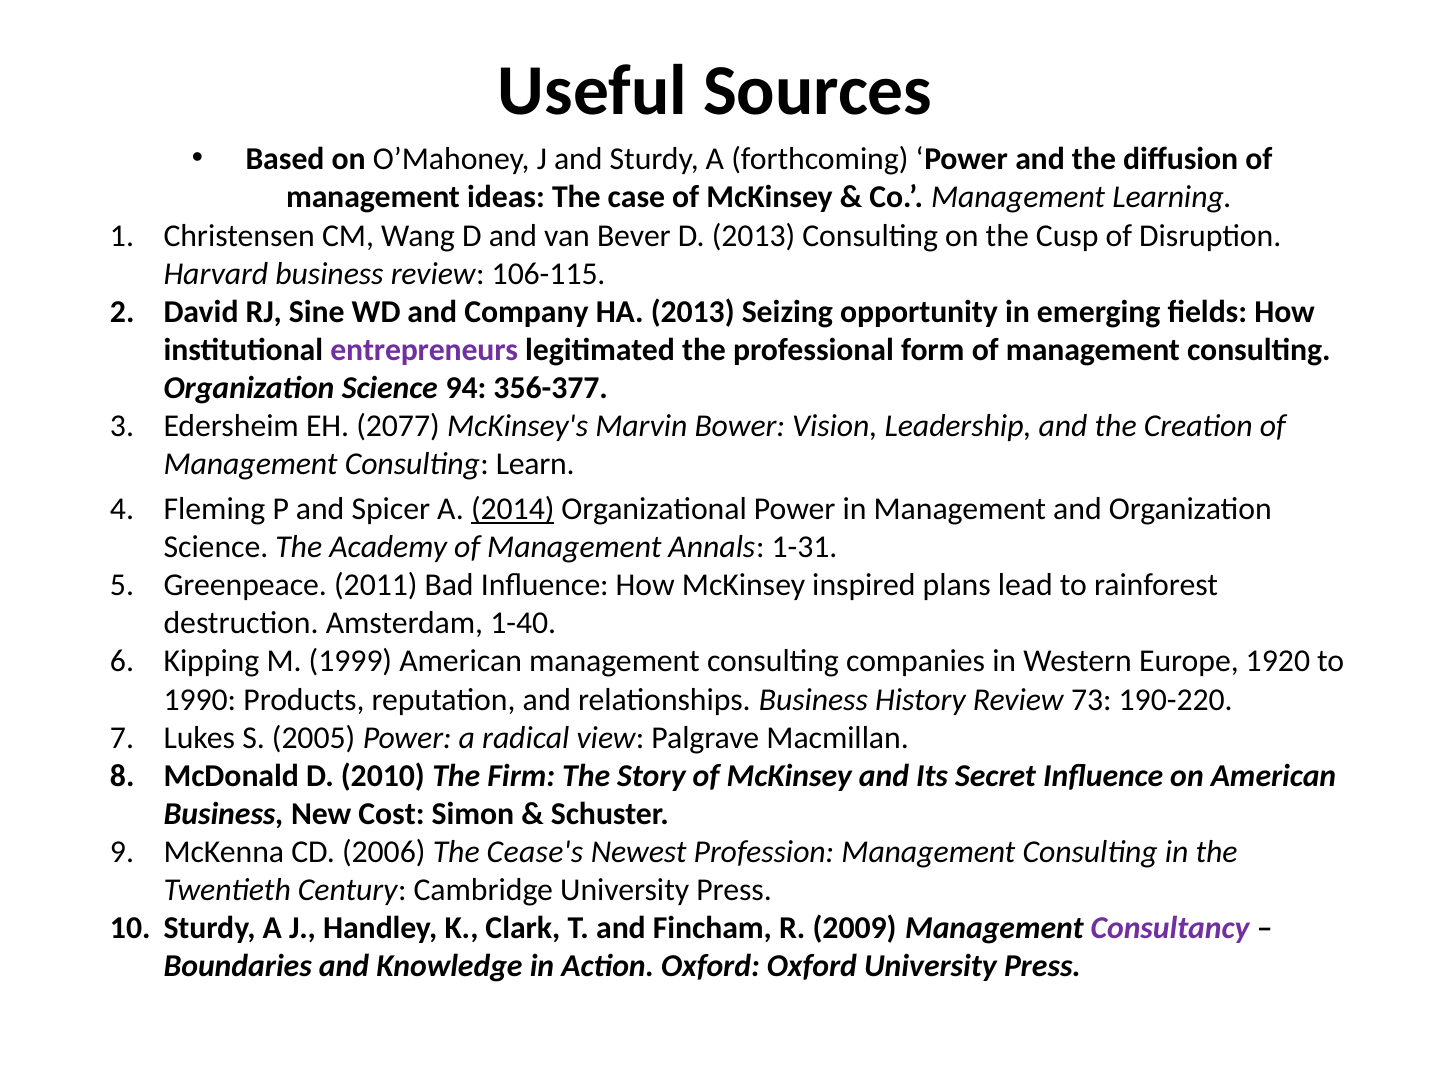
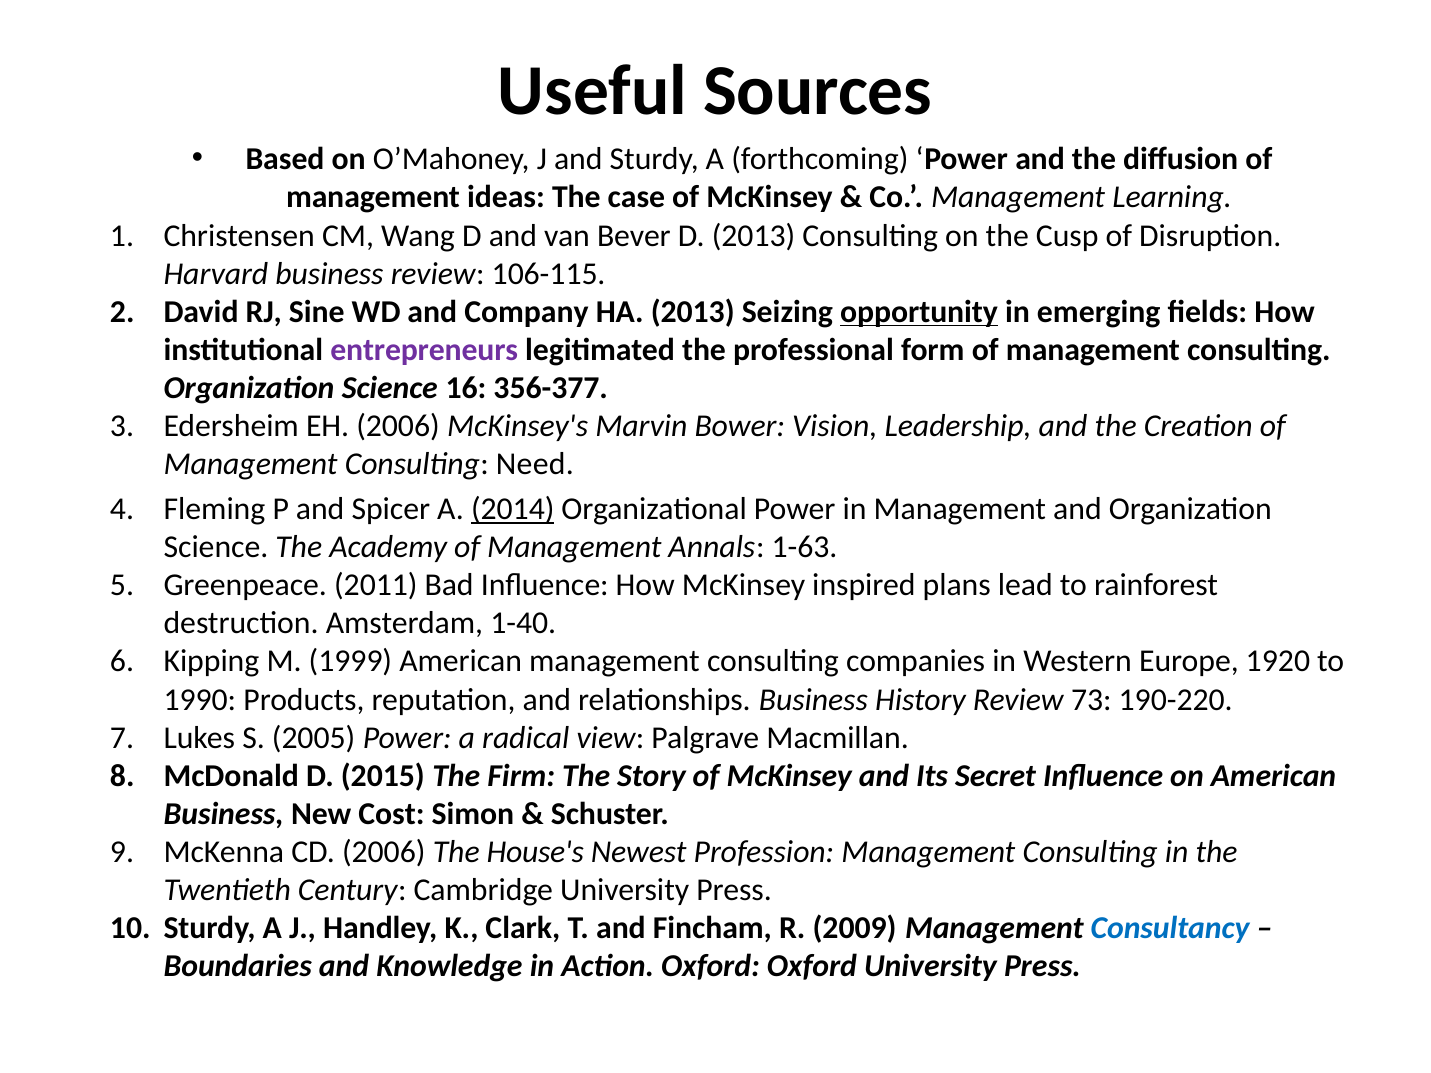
opportunity underline: none -> present
94: 94 -> 16
EH 2077: 2077 -> 2006
Learn: Learn -> Need
1-31: 1-31 -> 1-63
2010: 2010 -> 2015
Cease's: Cease's -> House's
Consultancy colour: purple -> blue
